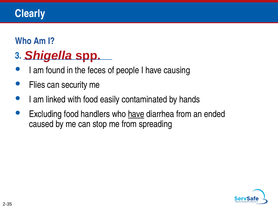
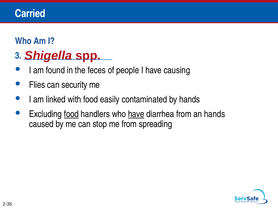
Clearly: Clearly -> Carried
food at (71, 114) underline: none -> present
an ended: ended -> hands
